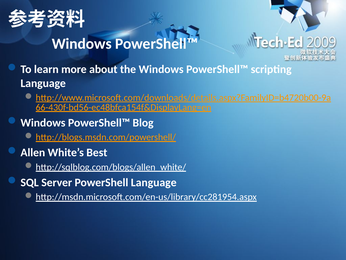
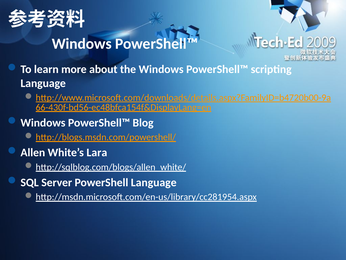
Best: Best -> Lara
